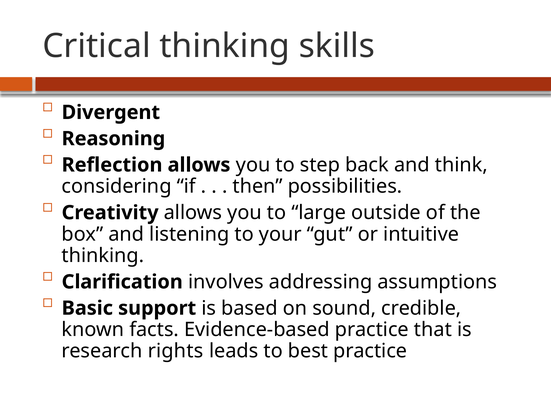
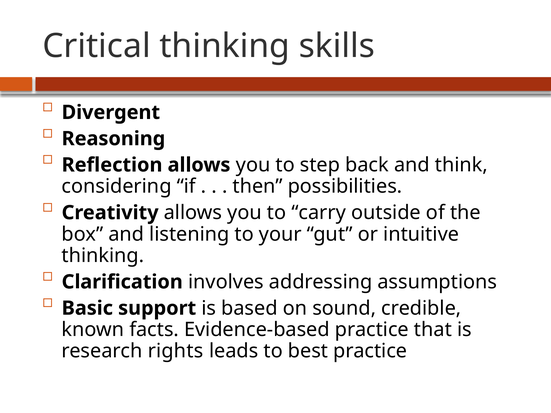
large: large -> carry
